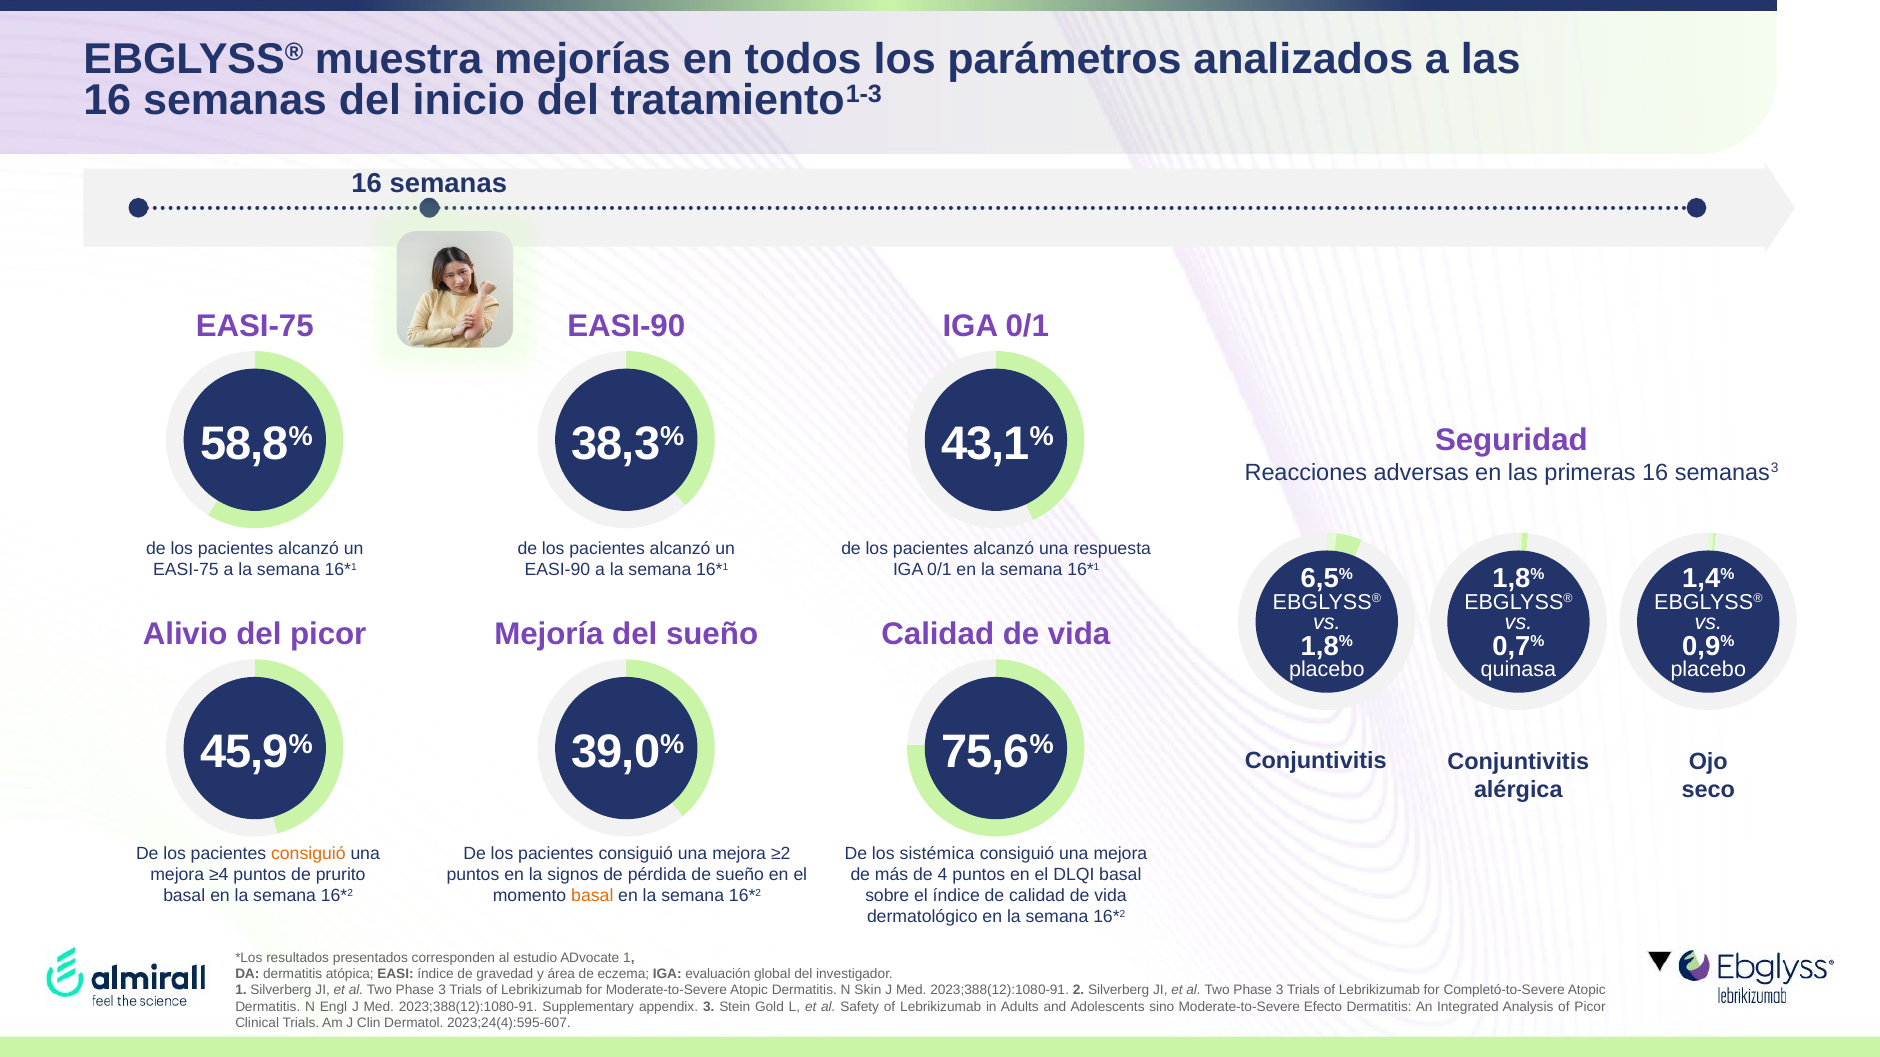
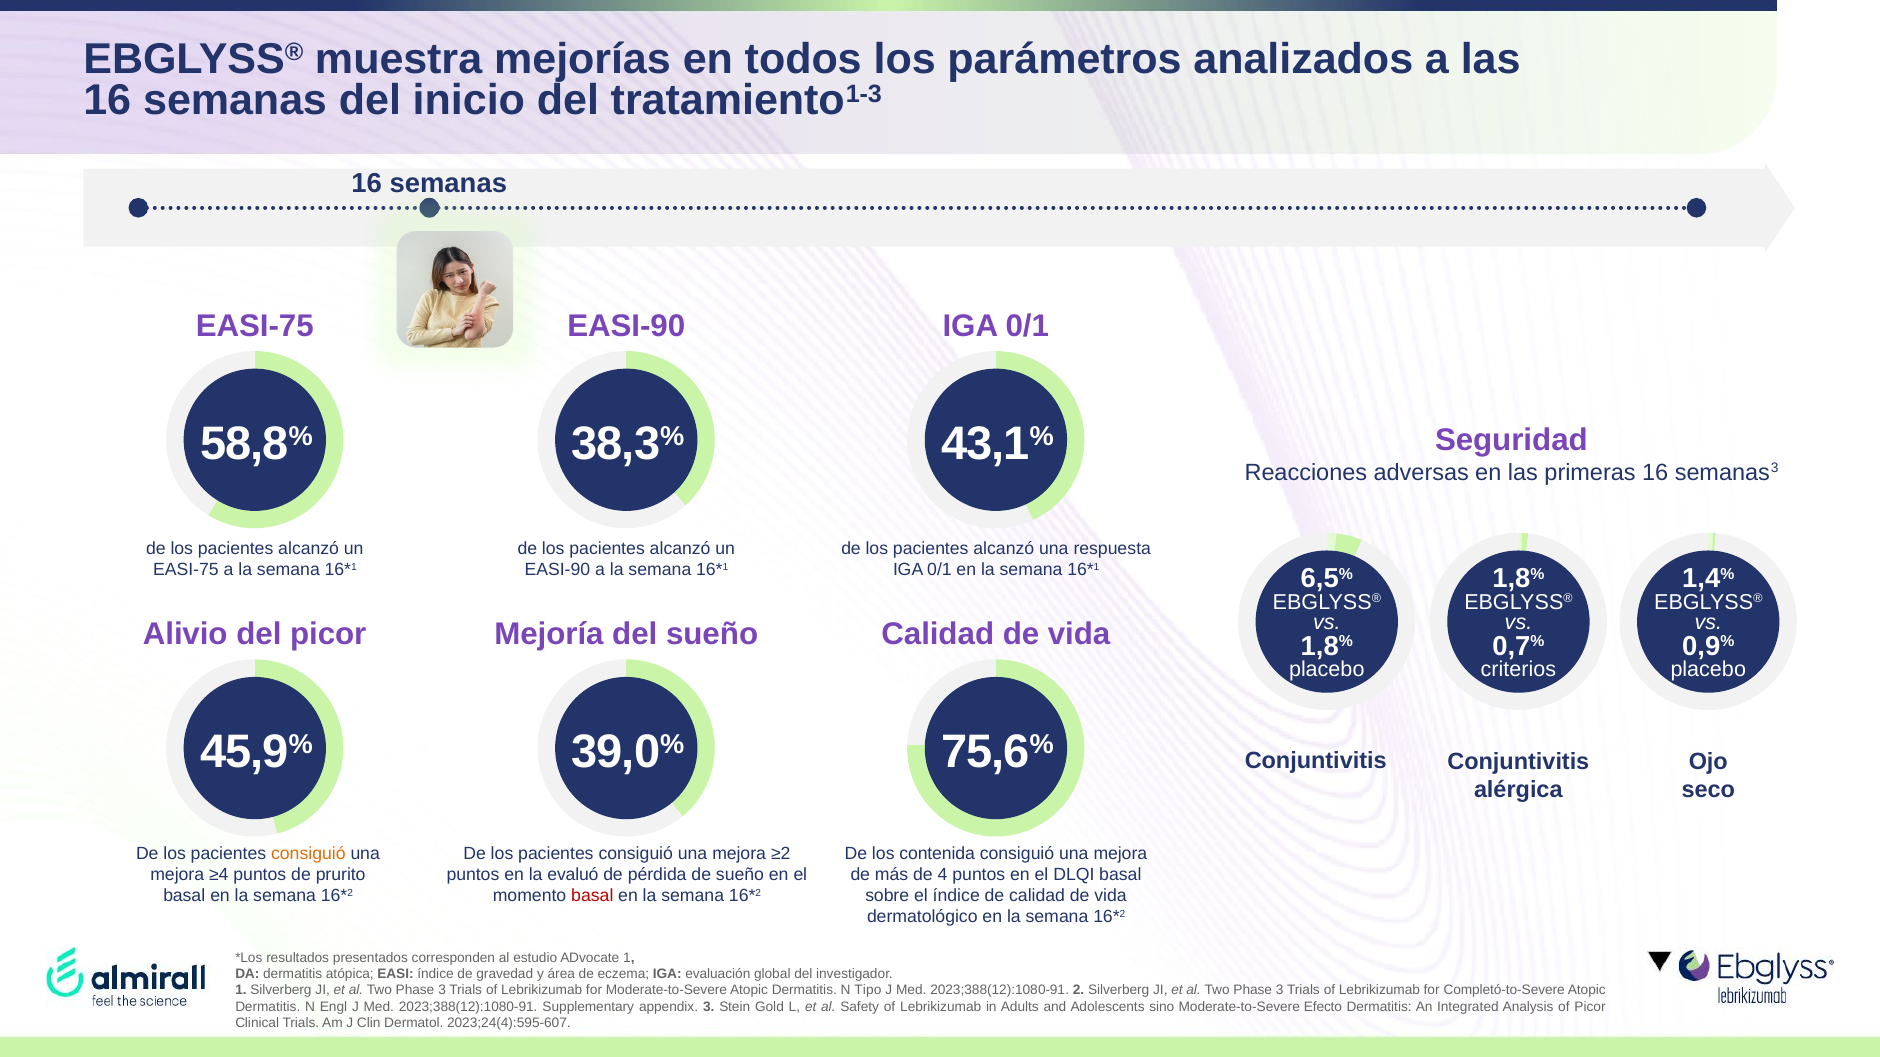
quinasa: quinasa -> criterios
sistémica: sistémica -> contenida
signos: signos -> evaluó
basal at (592, 896) colour: orange -> red
Skin: Skin -> Tipo
